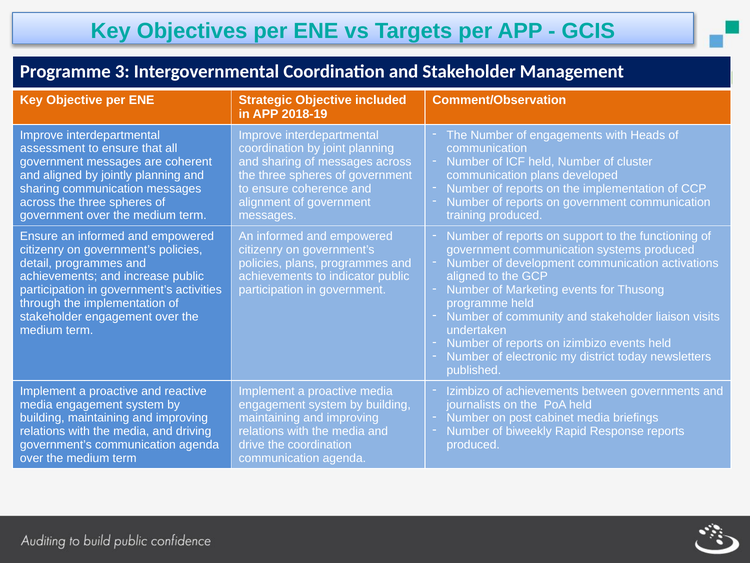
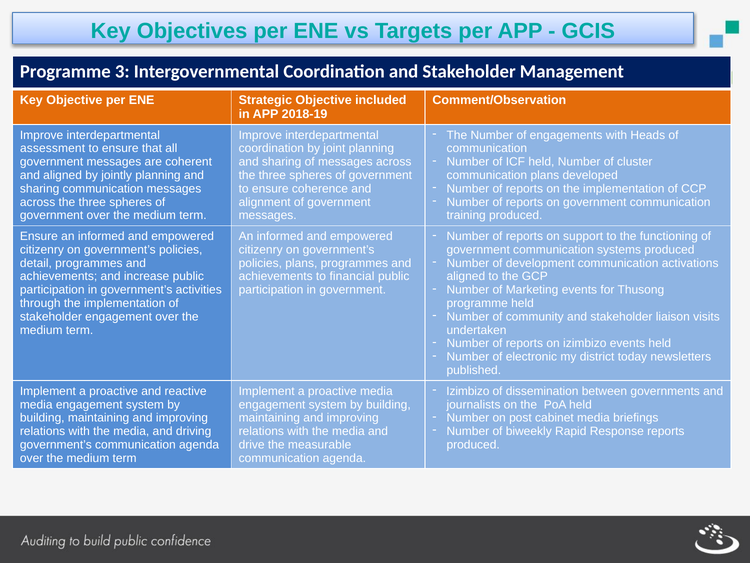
indicator: indicator -> financial
of achievements: achievements -> dissemination
the coordination: coordination -> measurable
